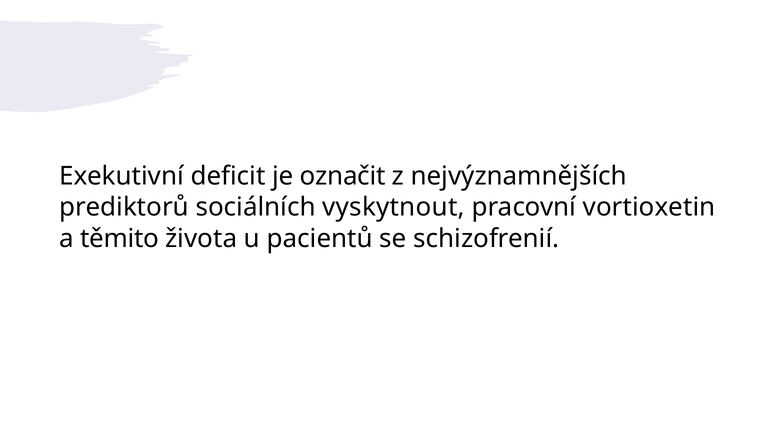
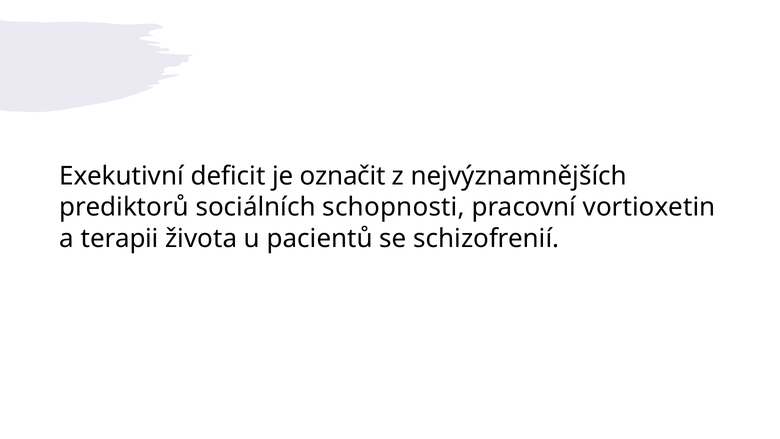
vyskytnout: vyskytnout -> schopnosti
těmito: těmito -> terapii
